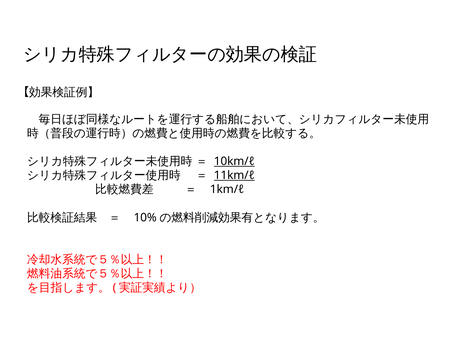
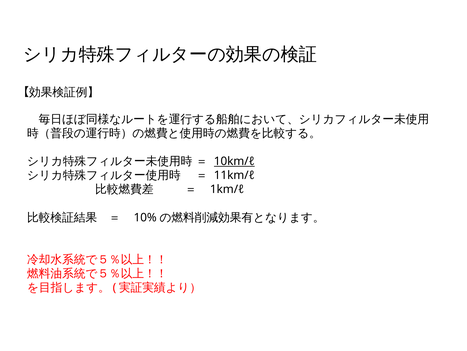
11km/ℓ underline: present -> none
